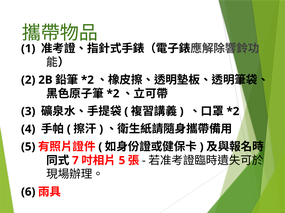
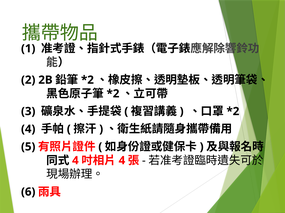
7 at (75, 161): 7 -> 4
5 at (122, 161): 5 -> 4
